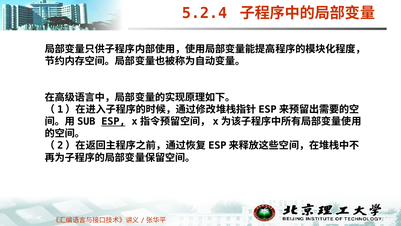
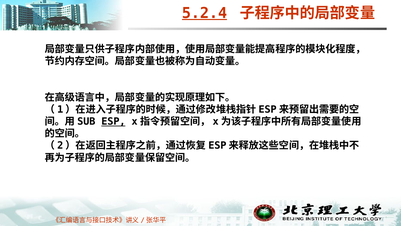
5.2.4 underline: none -> present
